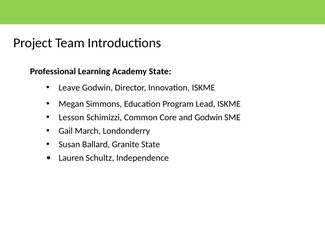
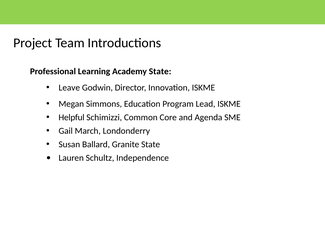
Lesson: Lesson -> Helpful
and Godwin: Godwin -> Agenda
